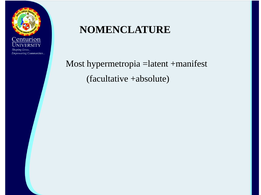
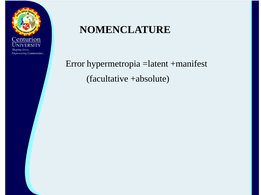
Most: Most -> Error
